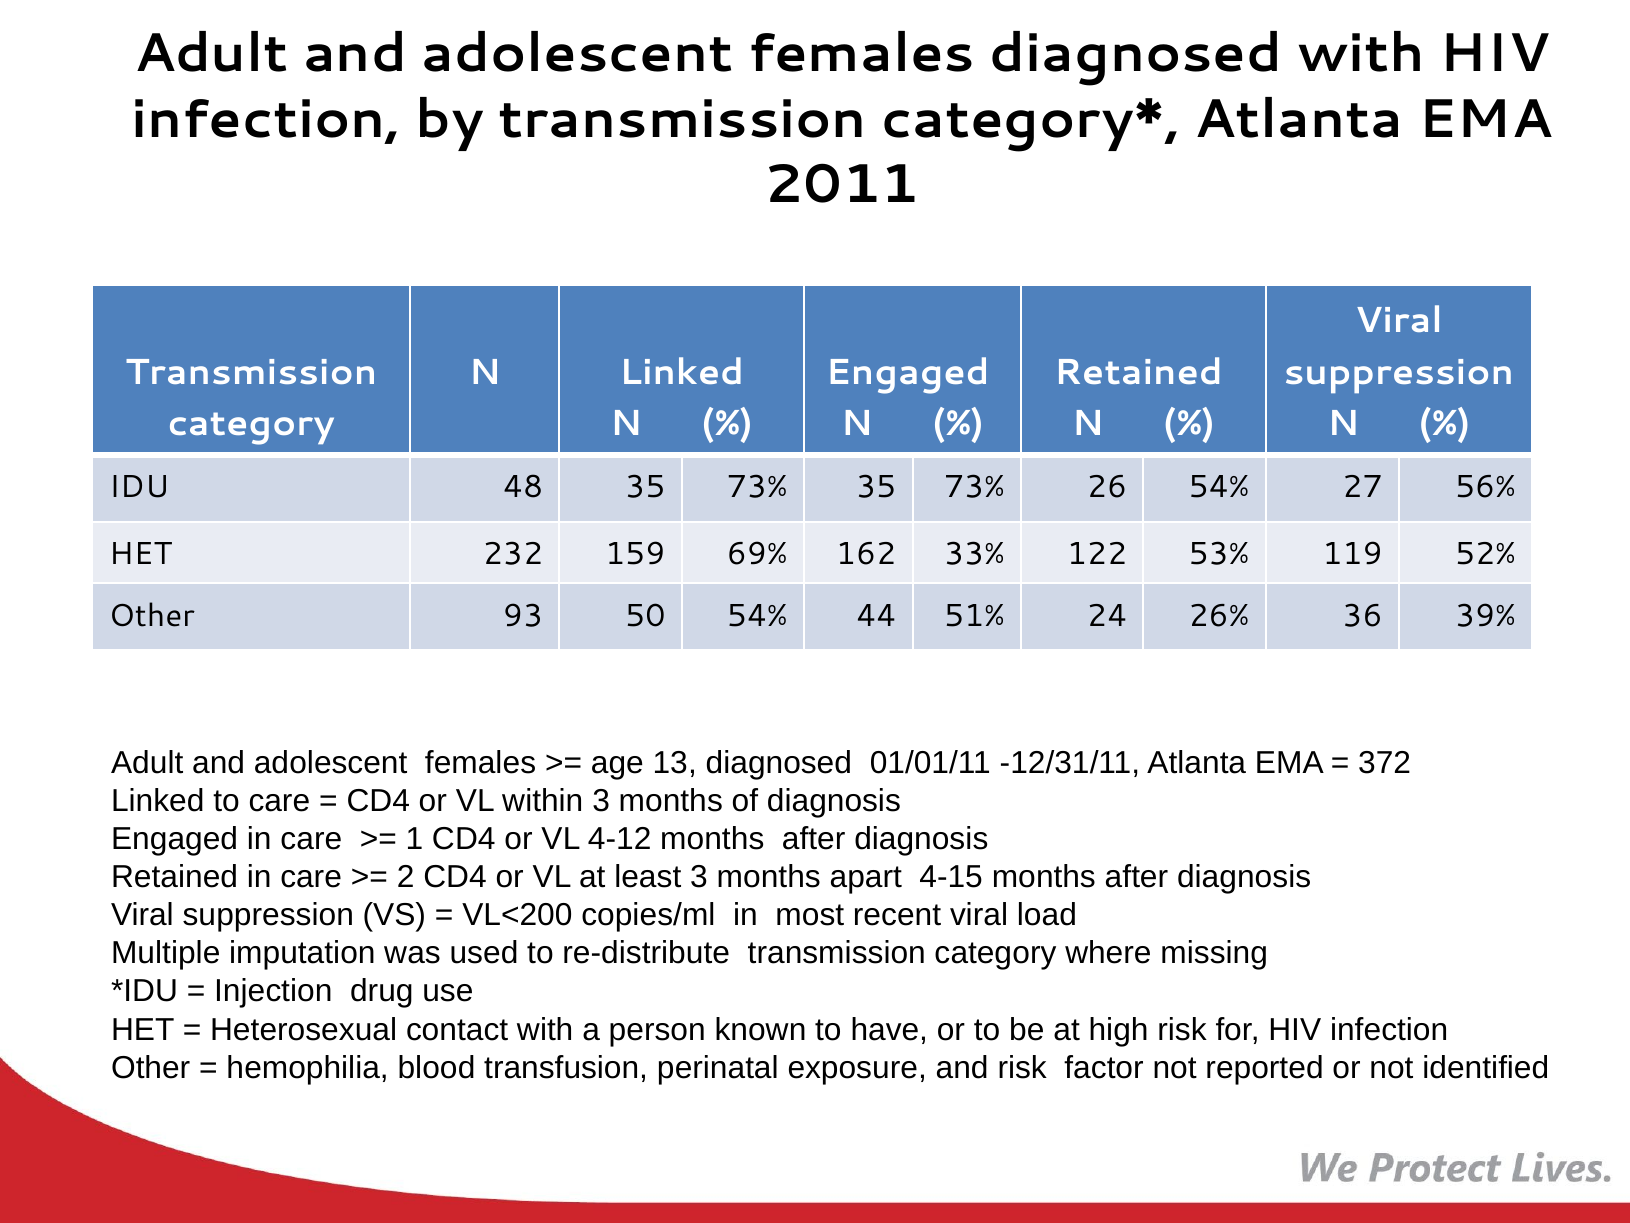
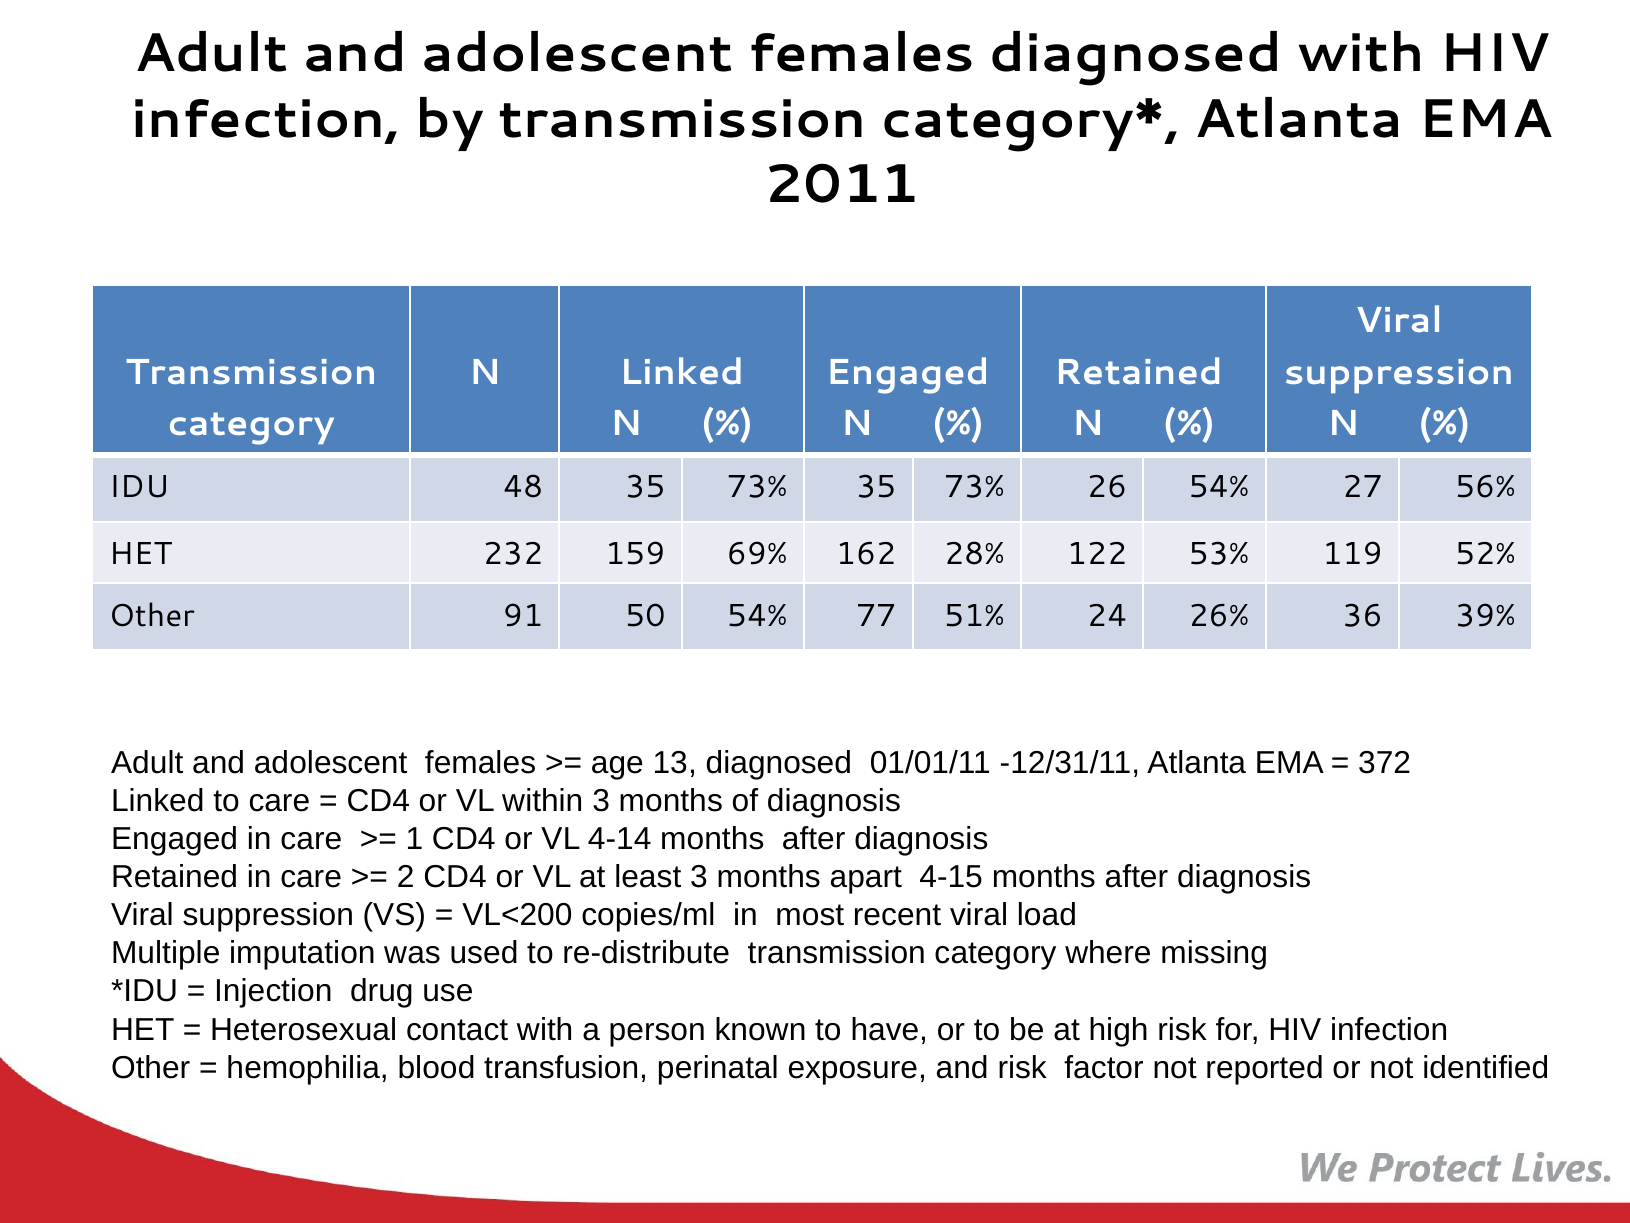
33%: 33% -> 28%
93: 93 -> 91
44: 44 -> 77
4-12: 4-12 -> 4-14
